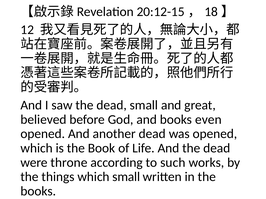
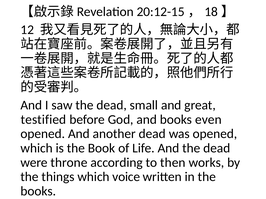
believed: believed -> testified
such: such -> then
which small: small -> voice
